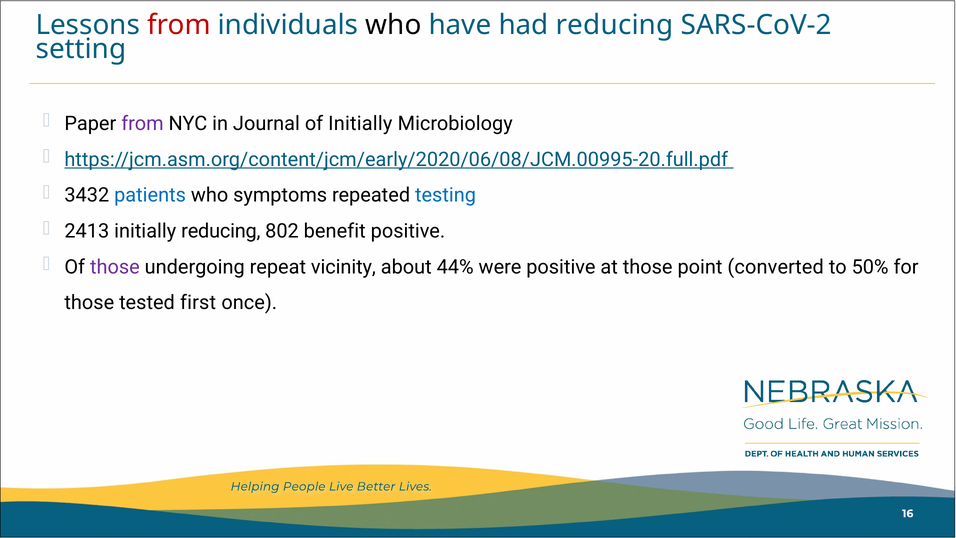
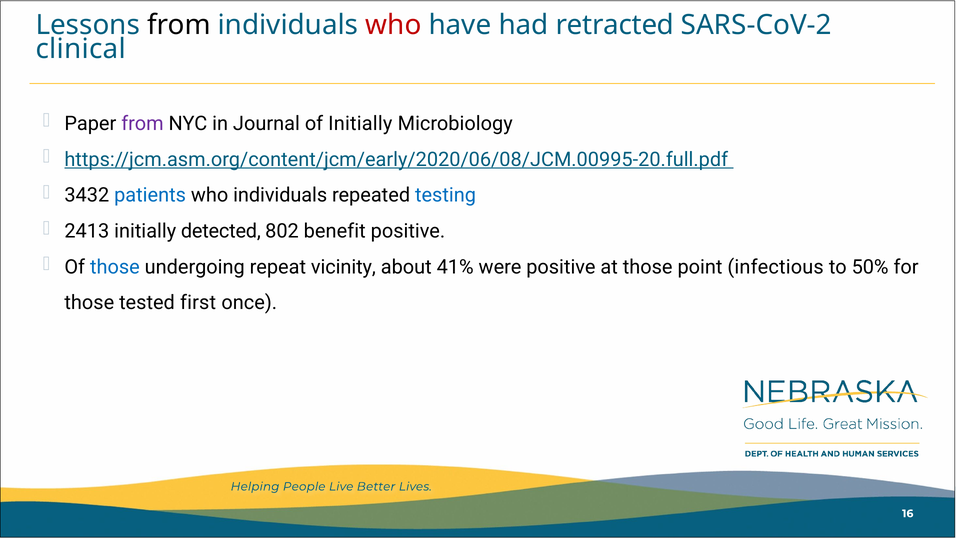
from at (179, 25) colour: red -> black
who at (393, 25) colour: black -> red
had reducing: reducing -> retracted
setting: setting -> clinical
who symptoms: symptoms -> individuals
initially reducing: reducing -> detected
those at (115, 267) colour: purple -> blue
44%: 44% -> 41%
converted: converted -> infectious
